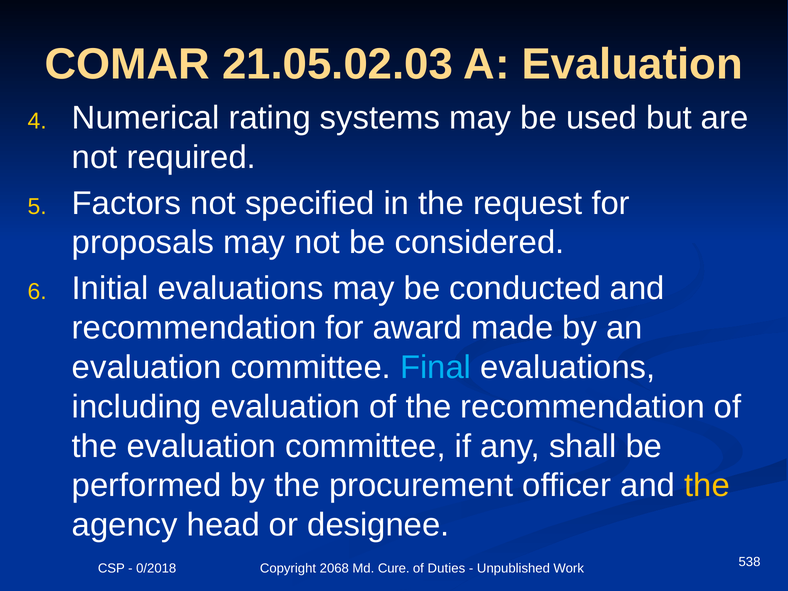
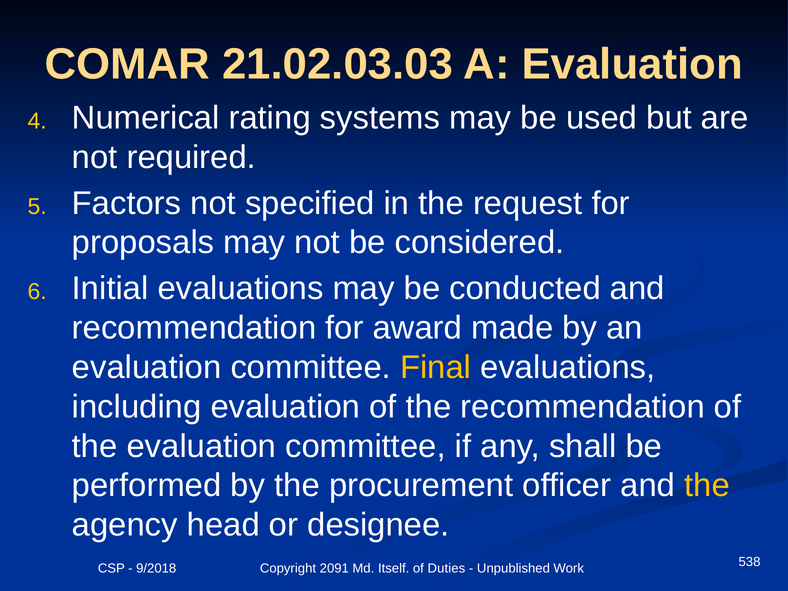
21.05.02.03: 21.05.02.03 -> 21.02.03.03
Final colour: light blue -> yellow
0/2018: 0/2018 -> 9/2018
2068: 2068 -> 2091
Cure: Cure -> Itself
